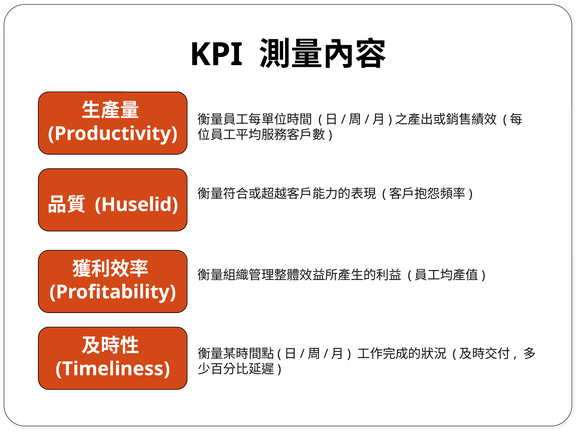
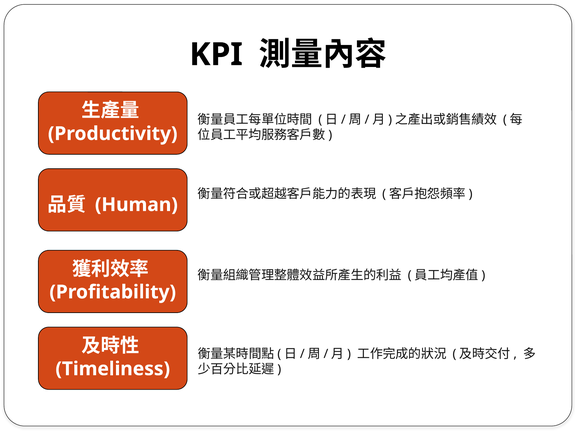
Huselid: Huselid -> Human
